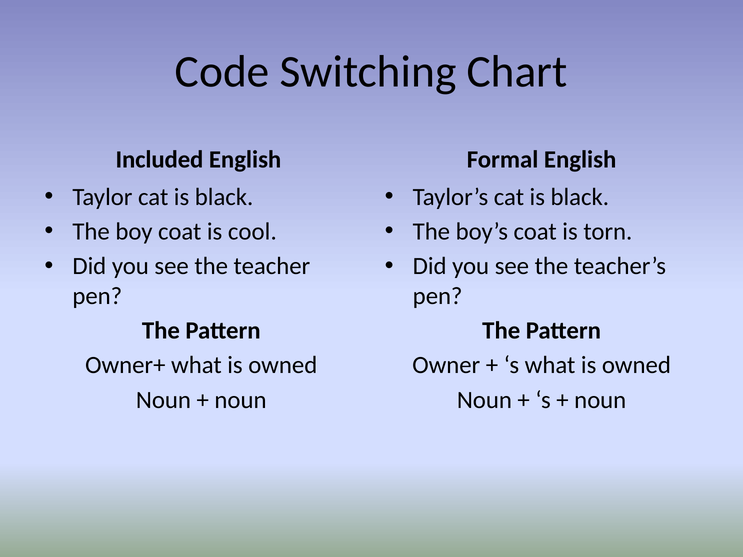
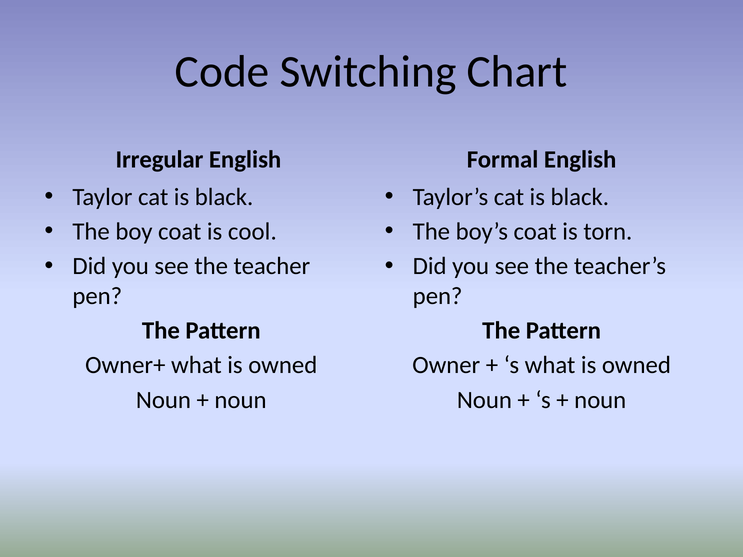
Included: Included -> Irregular
